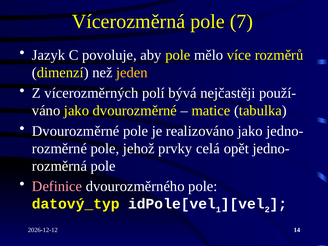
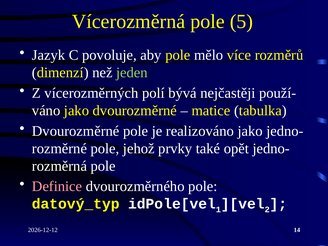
7: 7 -> 5
jeden colour: yellow -> light green
celá: celá -> také
